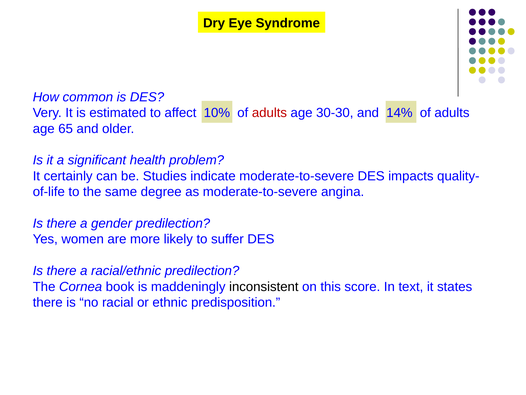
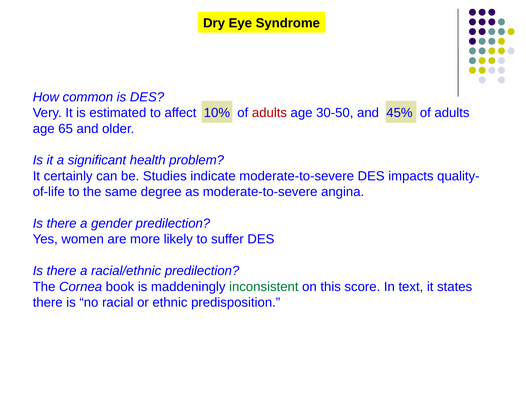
30-30: 30-30 -> 30-50
14%: 14% -> 45%
inconsistent colour: black -> green
